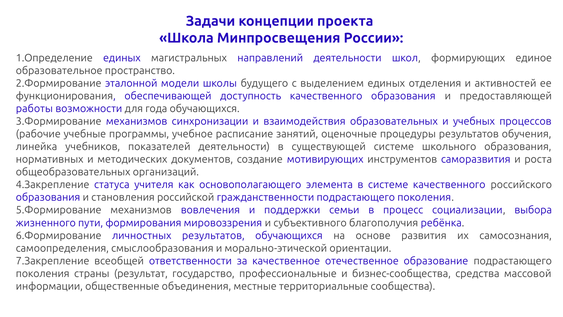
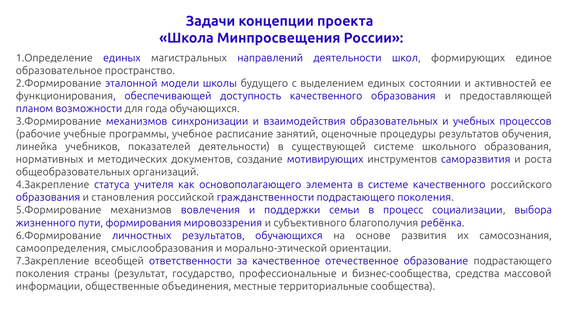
отделения: отделения -> состоянии
работы: работы -> планом
